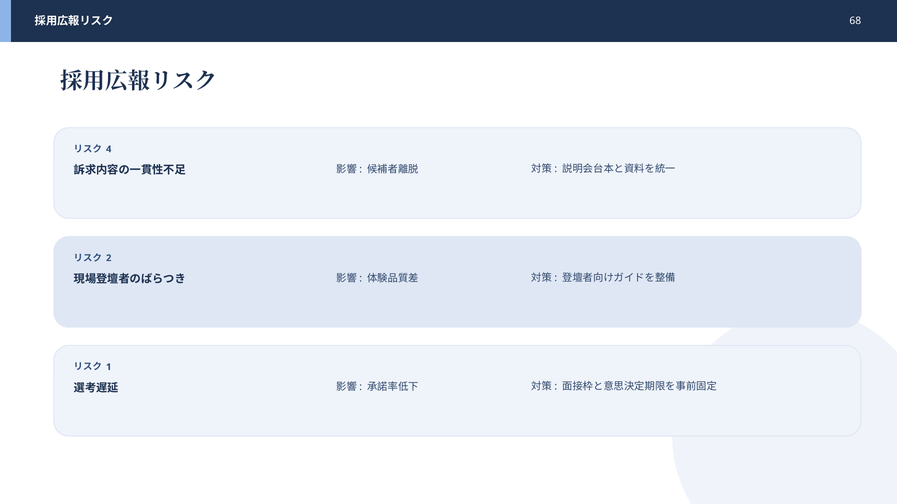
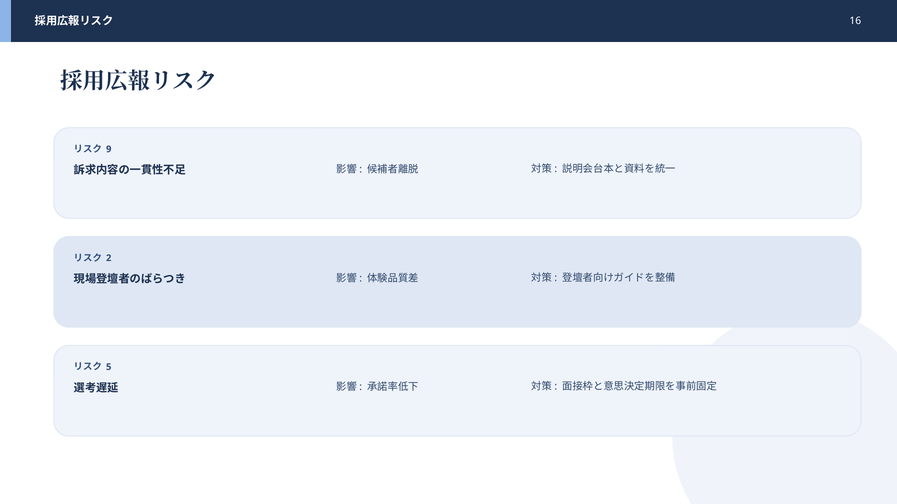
68: 68 -> 16
4: 4 -> 9
1: 1 -> 5
